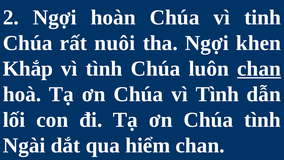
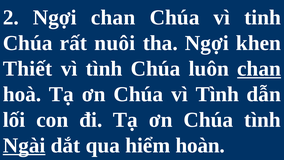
Ngợi hoàn: hoàn -> chan
Khắp: Khắp -> Thiết
Ngài underline: none -> present
hiểm chan: chan -> hoàn
